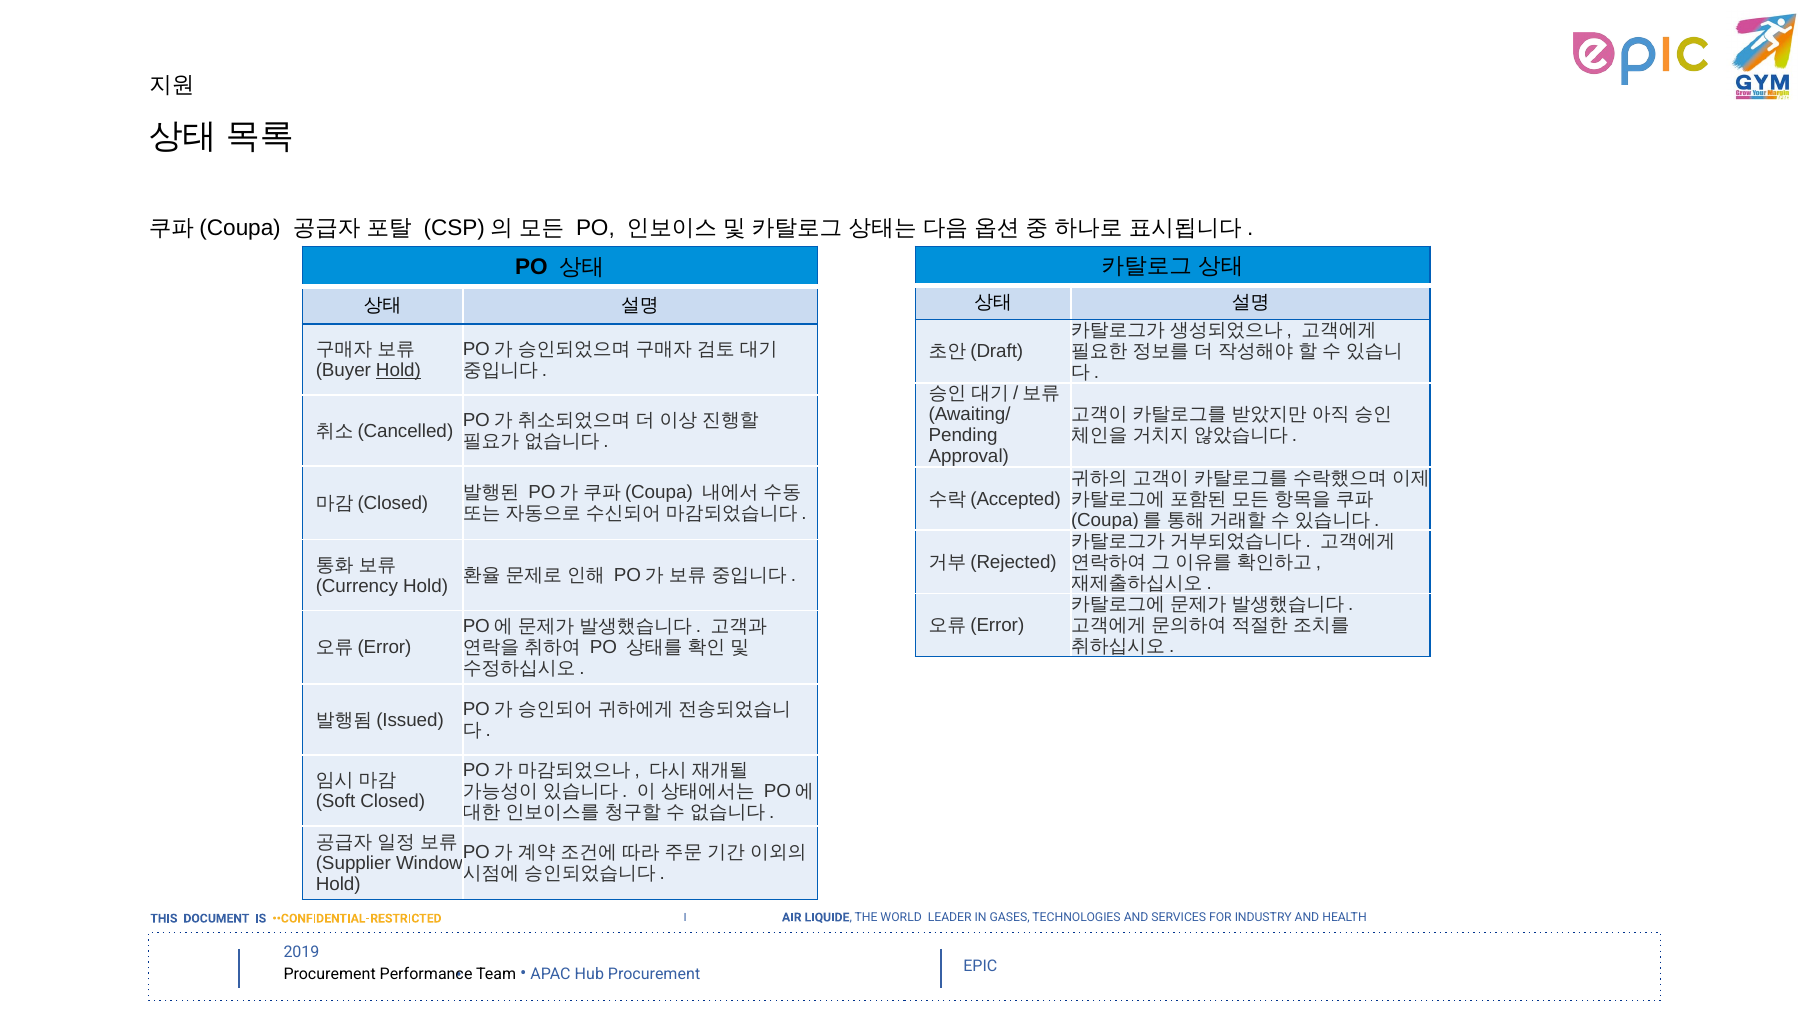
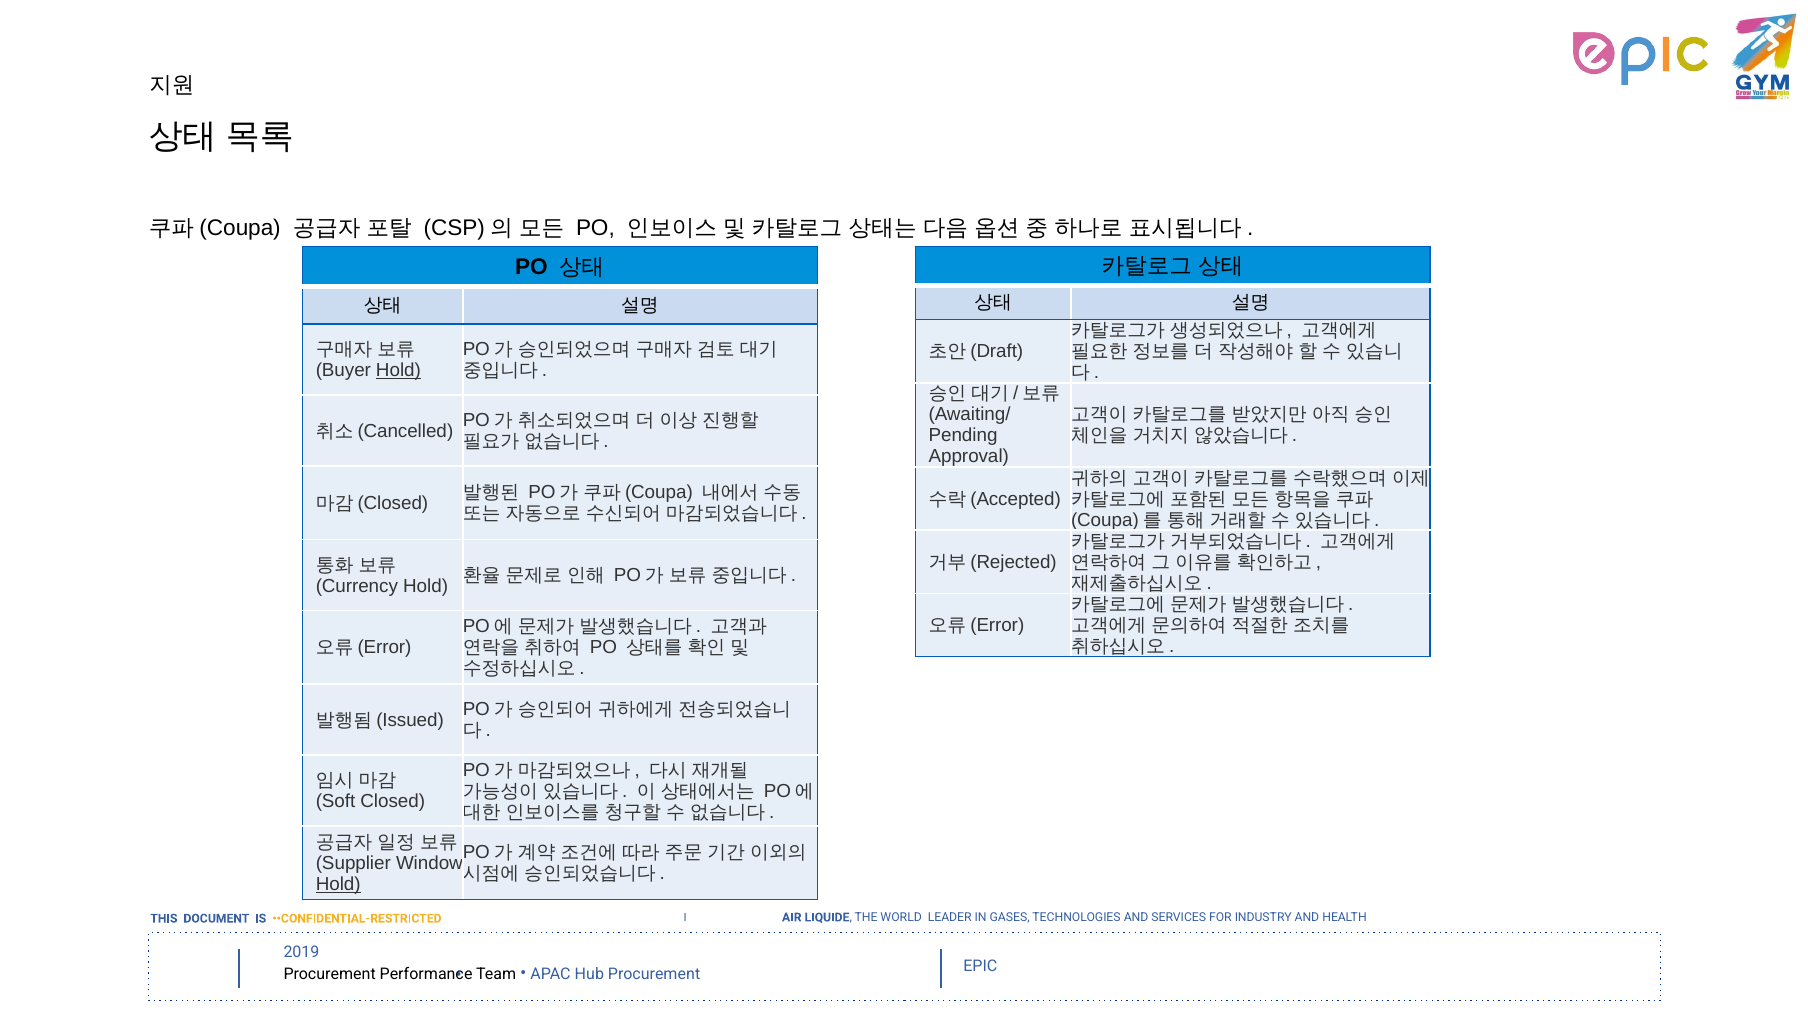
Hold at (338, 884) underline: none -> present
